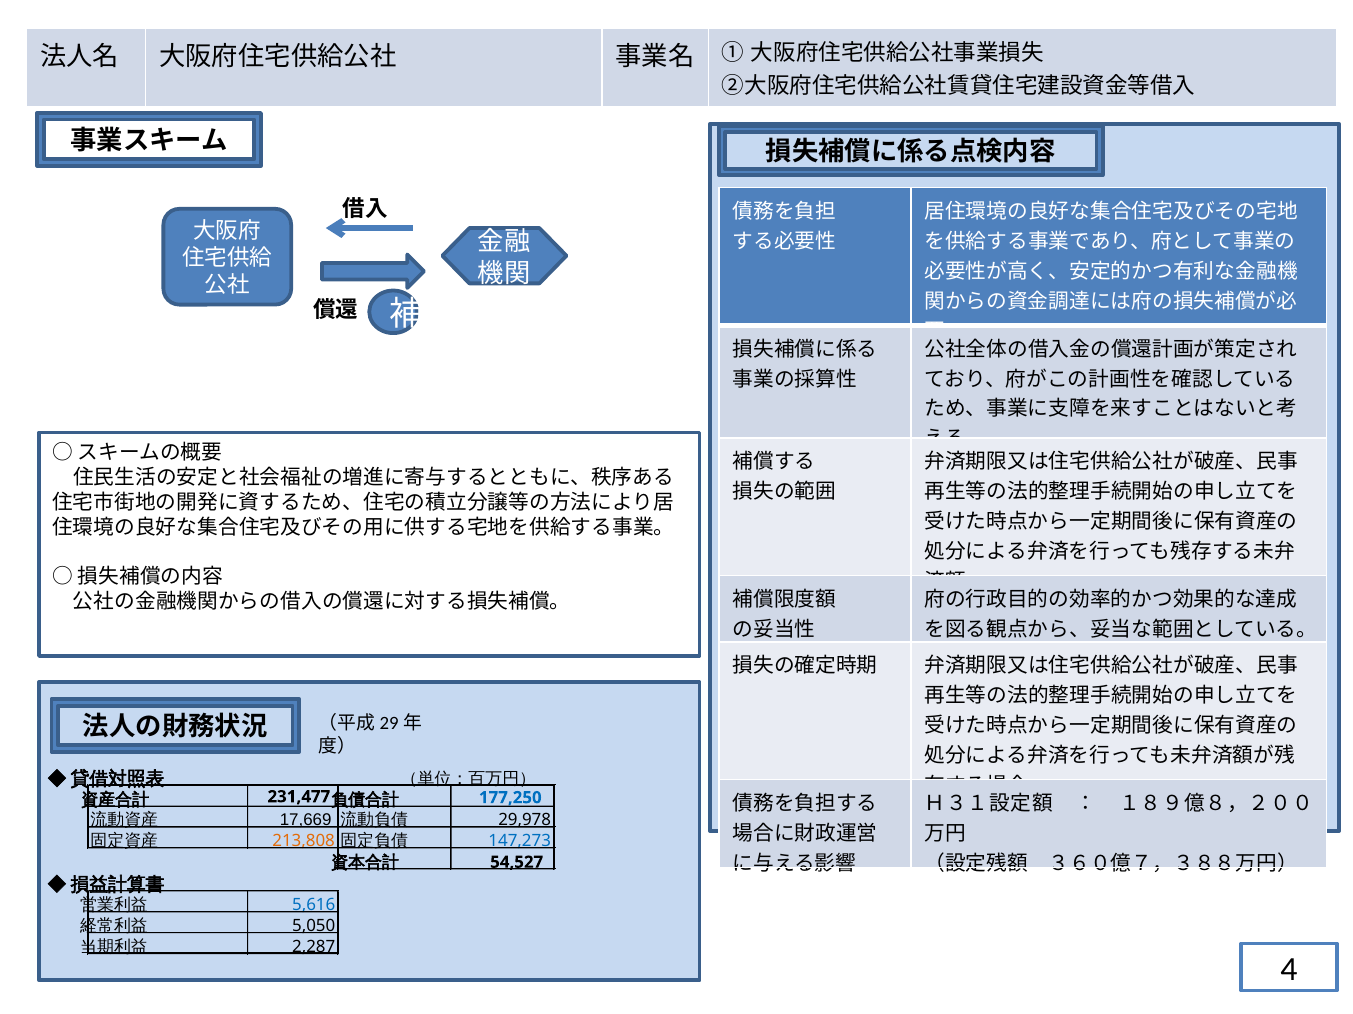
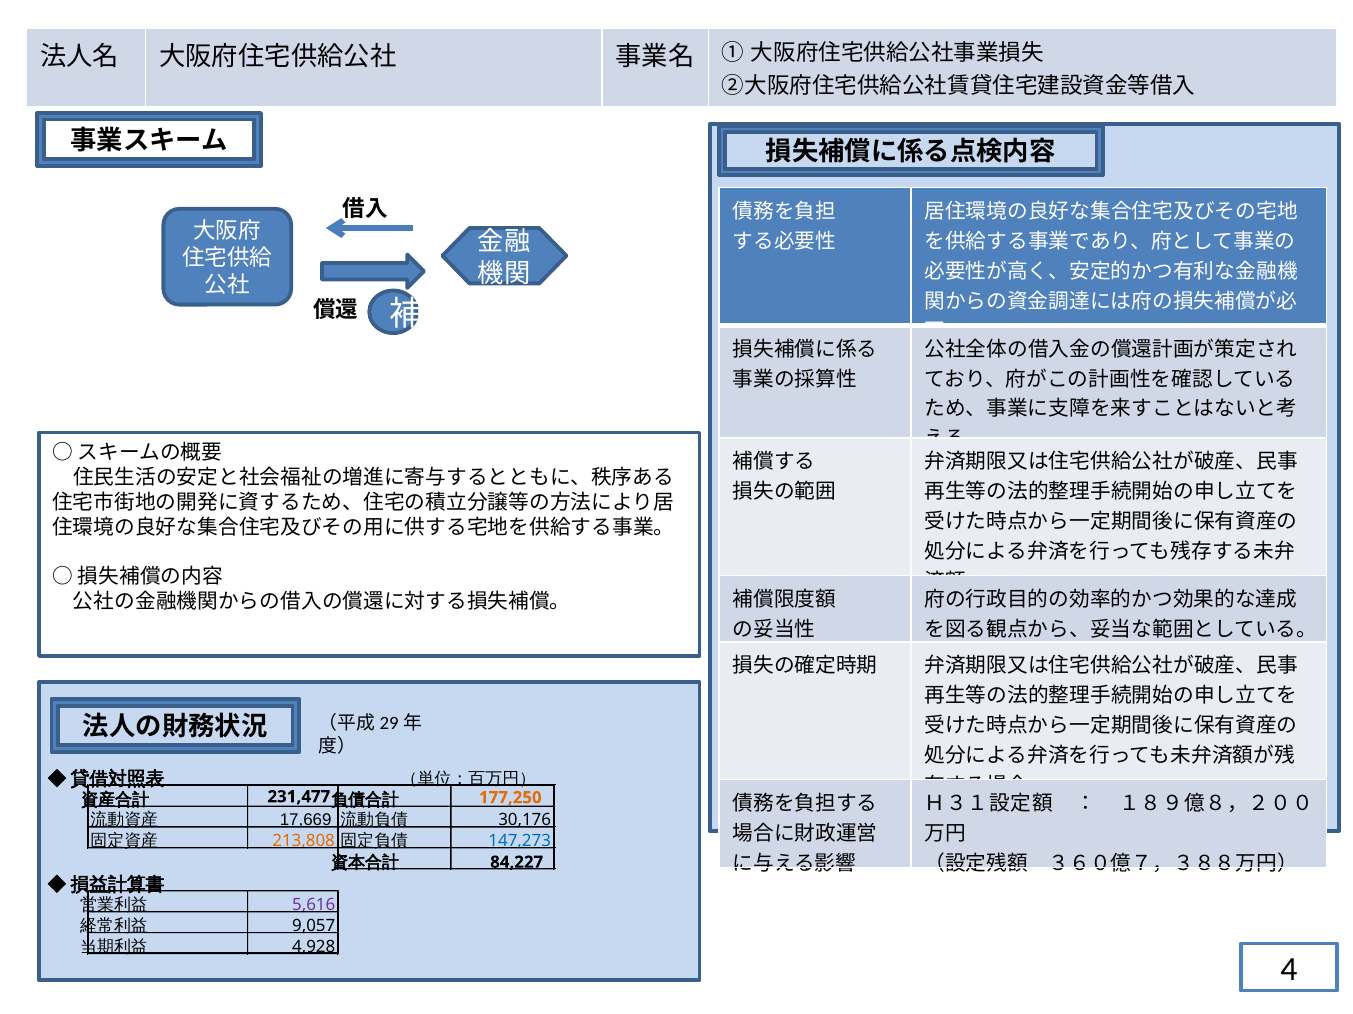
177,250 colour: blue -> orange
29,978: 29,978 -> 30,176
54,527: 54,527 -> 84,227
5,616 colour: blue -> purple
5,050: 5,050 -> 9,057
2,287: 2,287 -> 4,928
